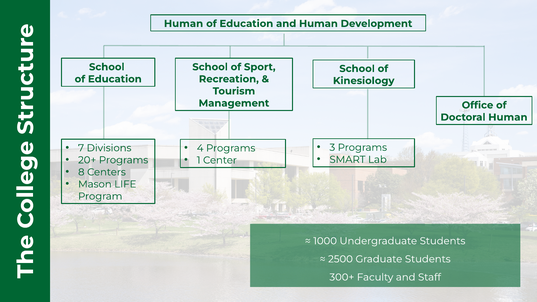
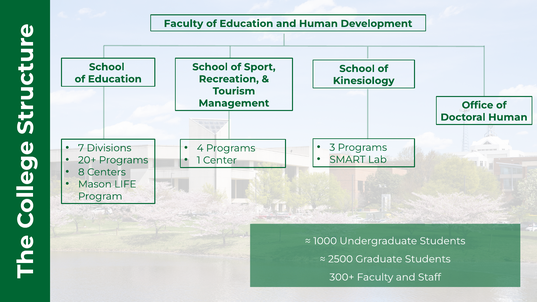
Human at (184, 24): Human -> Faculty
